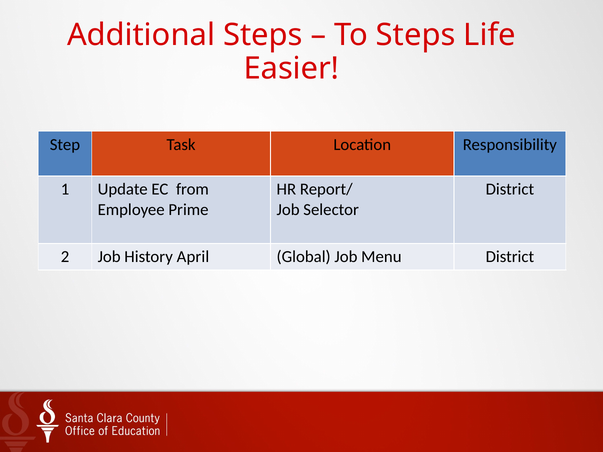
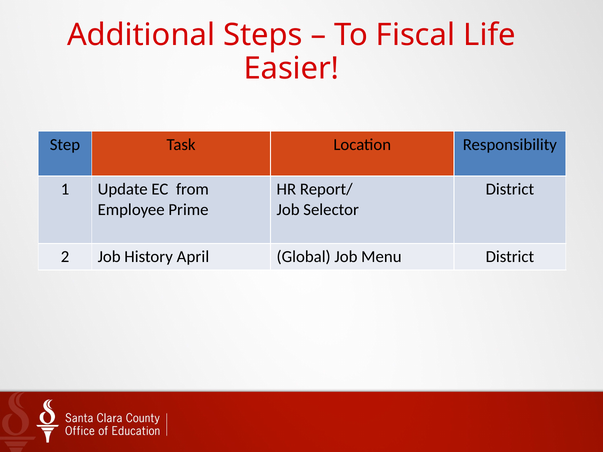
To Steps: Steps -> Fiscal
